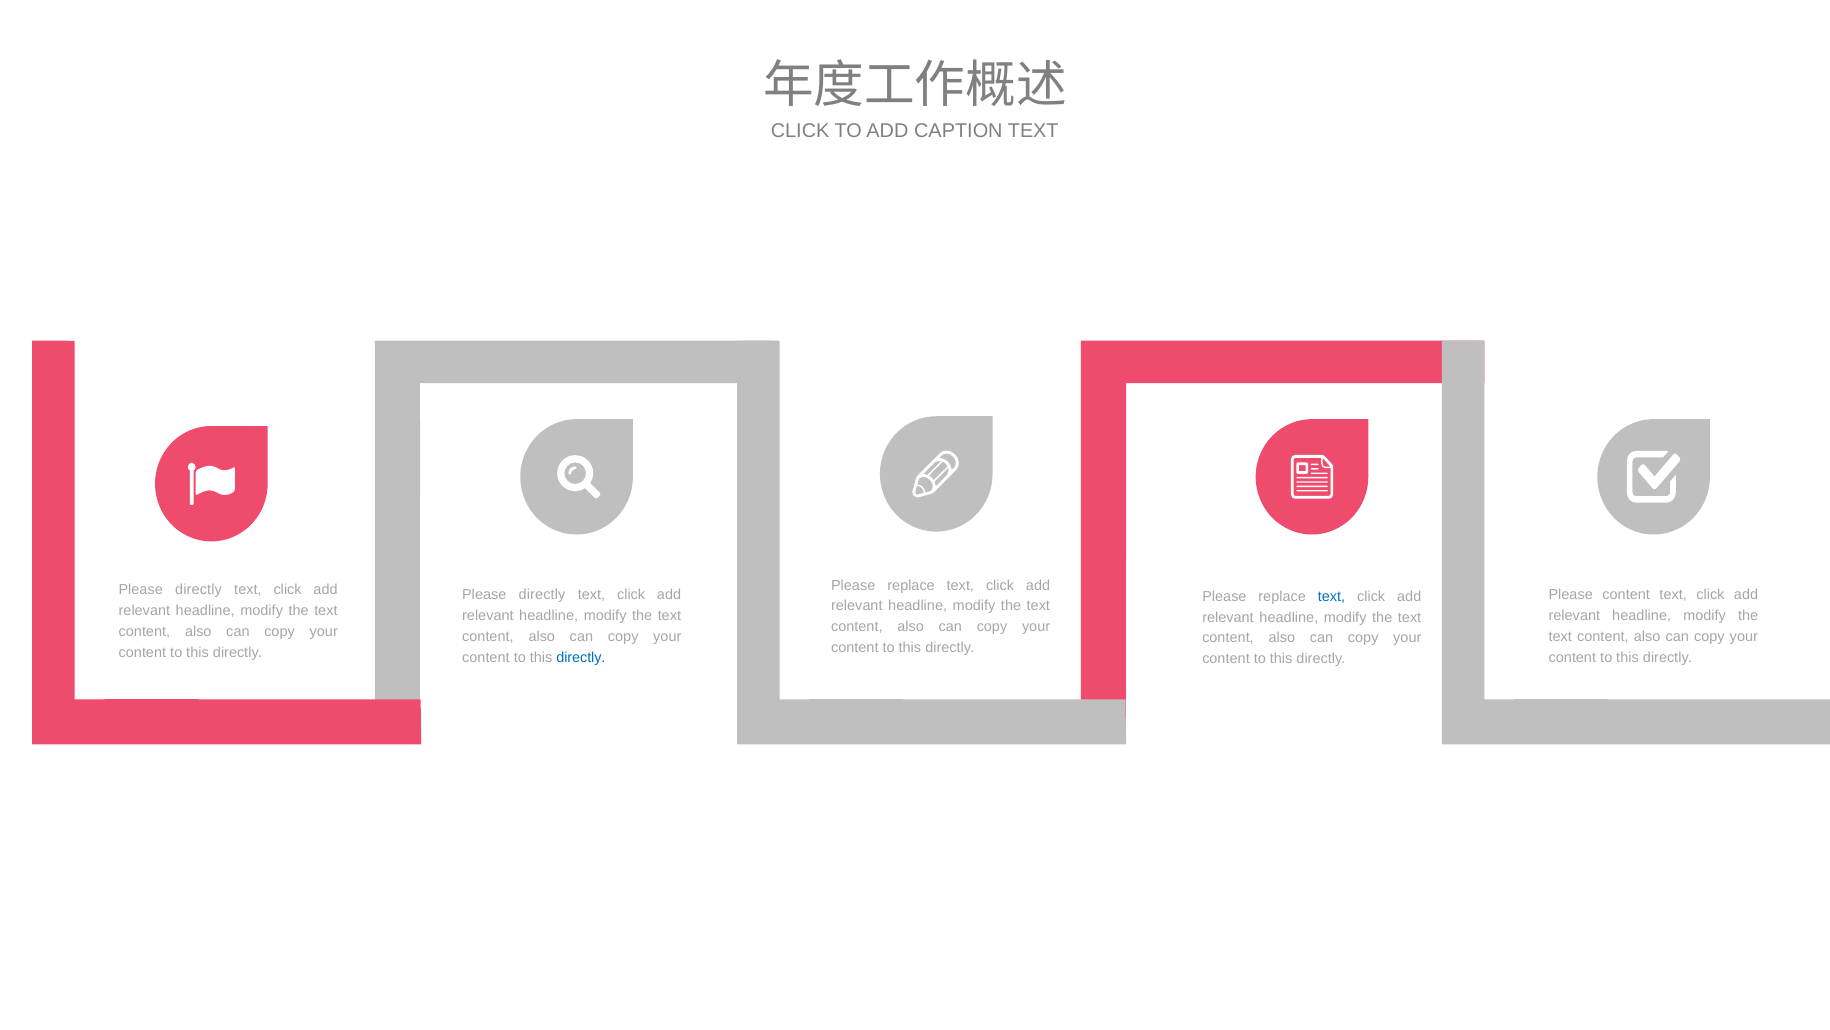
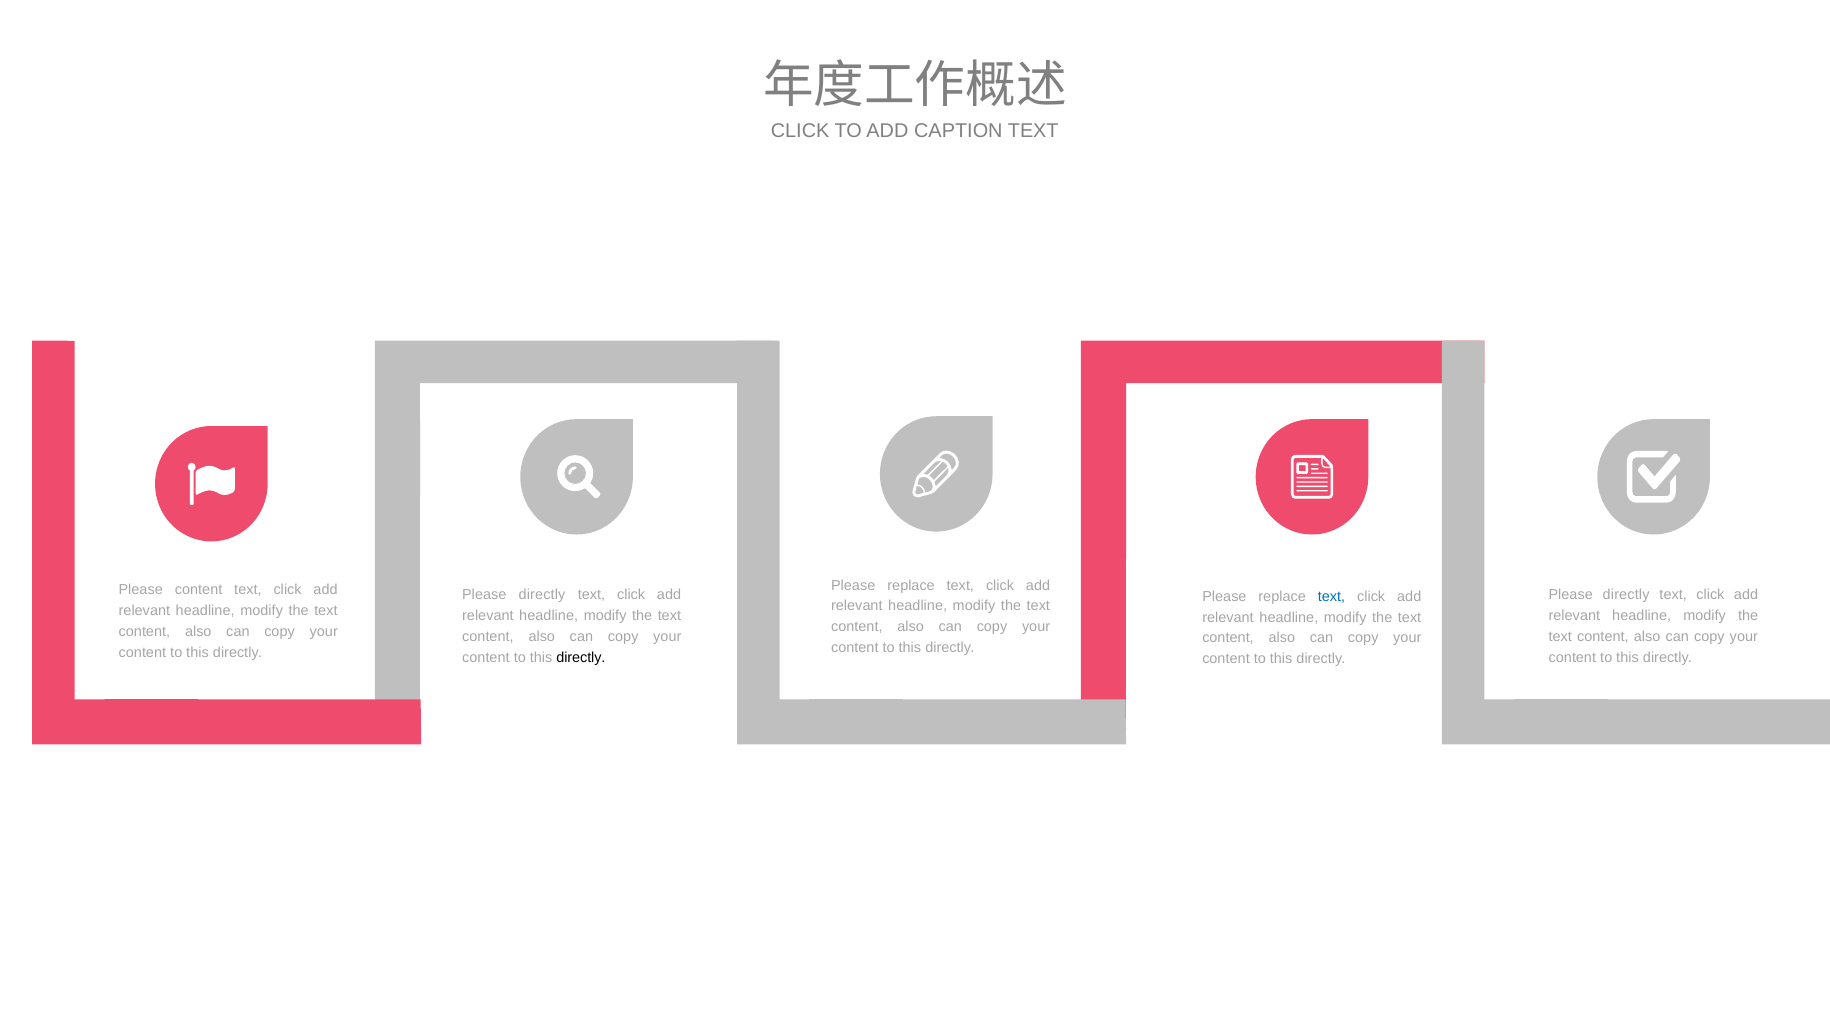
directly at (199, 590): directly -> content
content at (1626, 595): content -> directly
directly at (581, 657) colour: blue -> black
